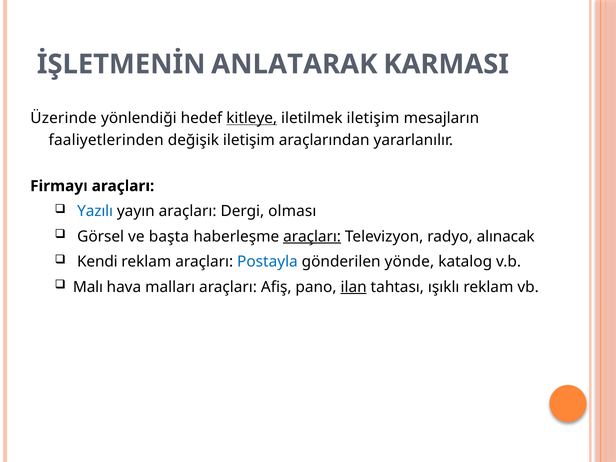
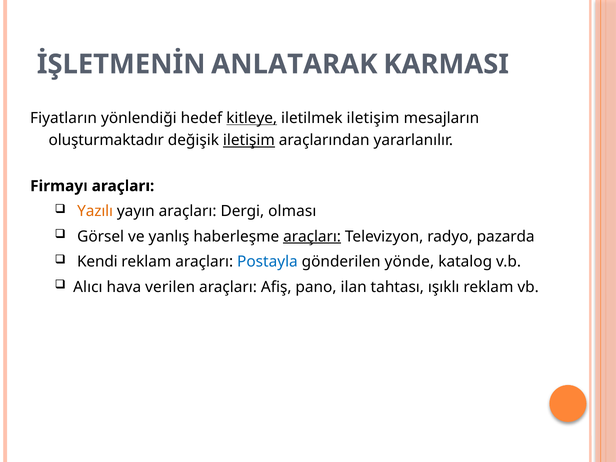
Üzerinde: Üzerinde -> Fiyatların
faaliyetlerinden: faaliyetlerinden -> oluşturmaktadır
iletişim at (249, 140) underline: none -> present
Yazılı colour: blue -> orange
başta: başta -> yanlış
alınacak: alınacak -> pazarda
Malı: Malı -> Alıcı
malları: malları -> verilen
ilan underline: present -> none
